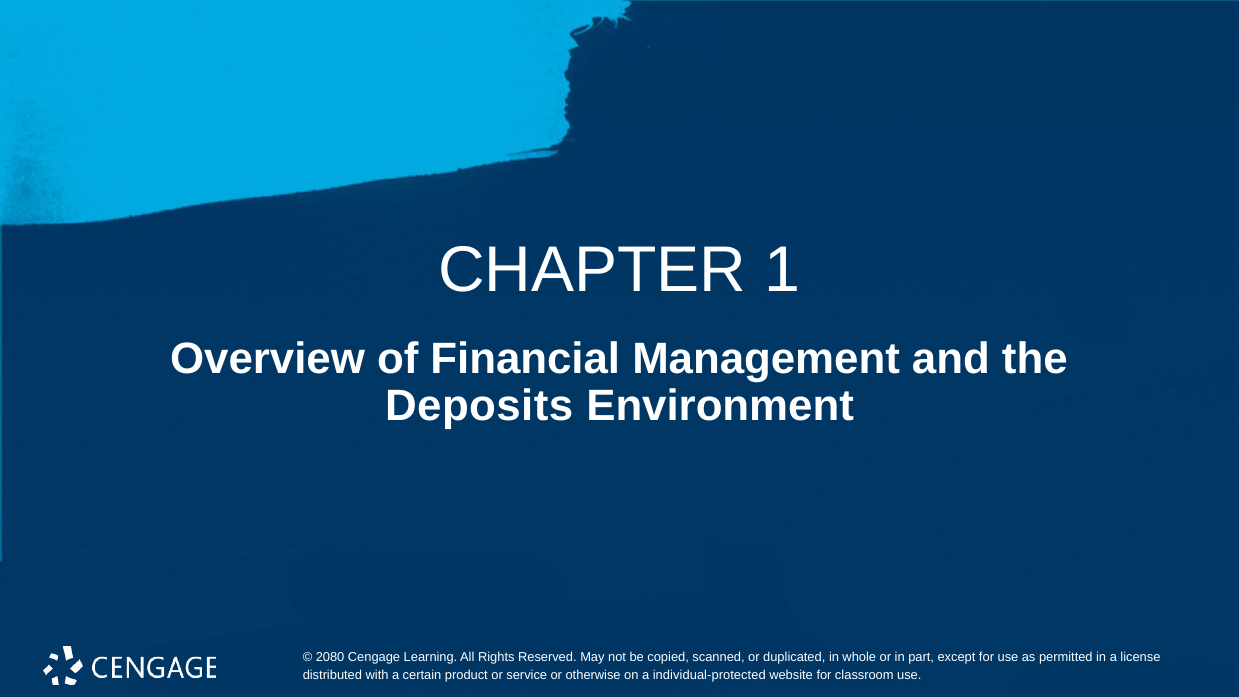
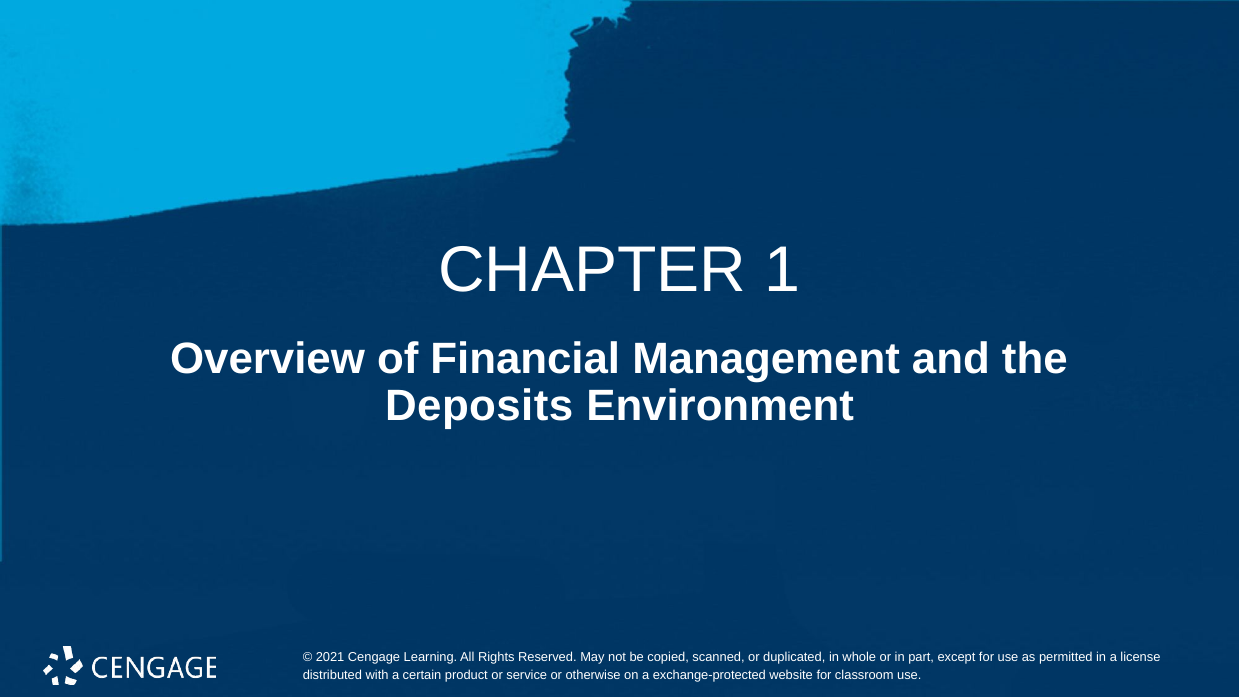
2080: 2080 -> 2021
individual-protected: individual-protected -> exchange-protected
